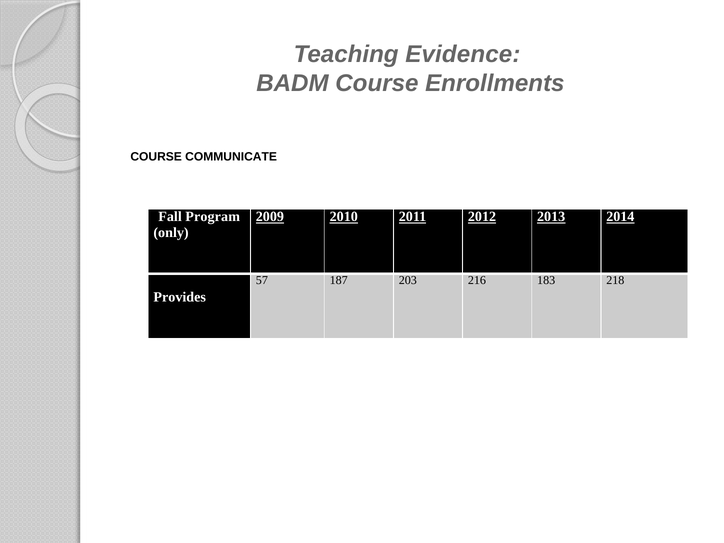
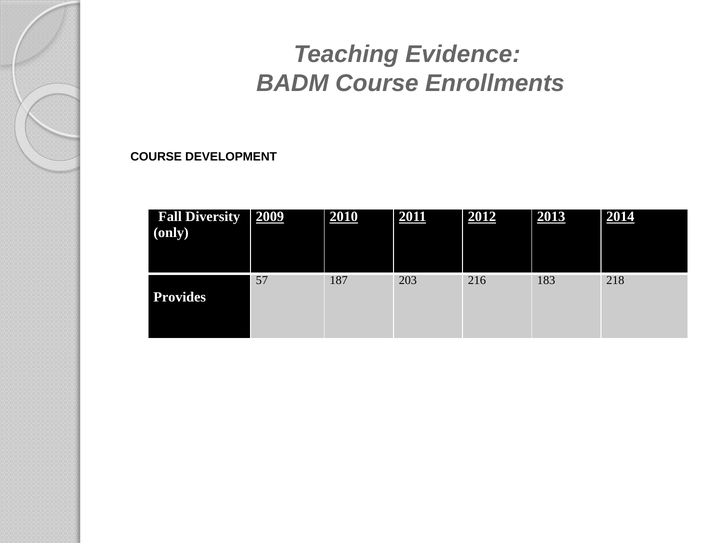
COMMUNICATE: COMMUNICATE -> DEVELOPMENT
Program: Program -> Diversity
